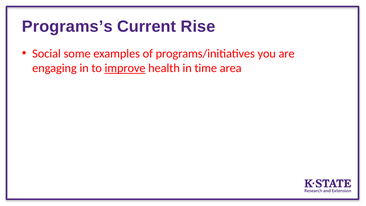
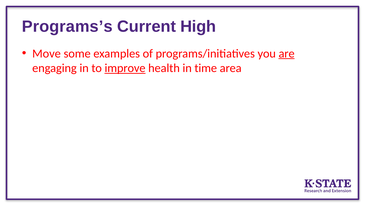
Rise: Rise -> High
Social: Social -> Move
are underline: none -> present
